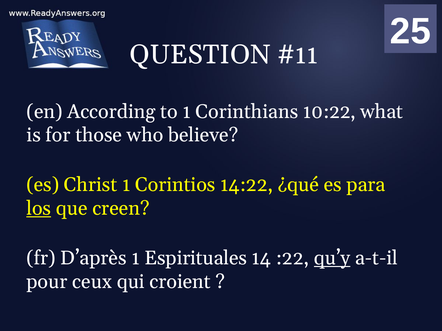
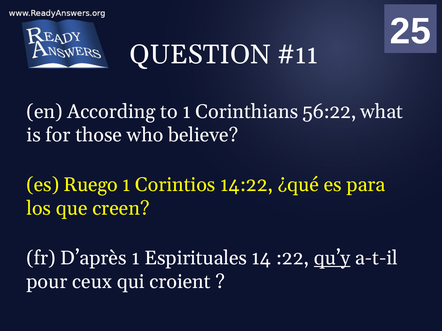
10:22: 10:22 -> 56:22
Christ: Christ -> Ruego
los underline: present -> none
